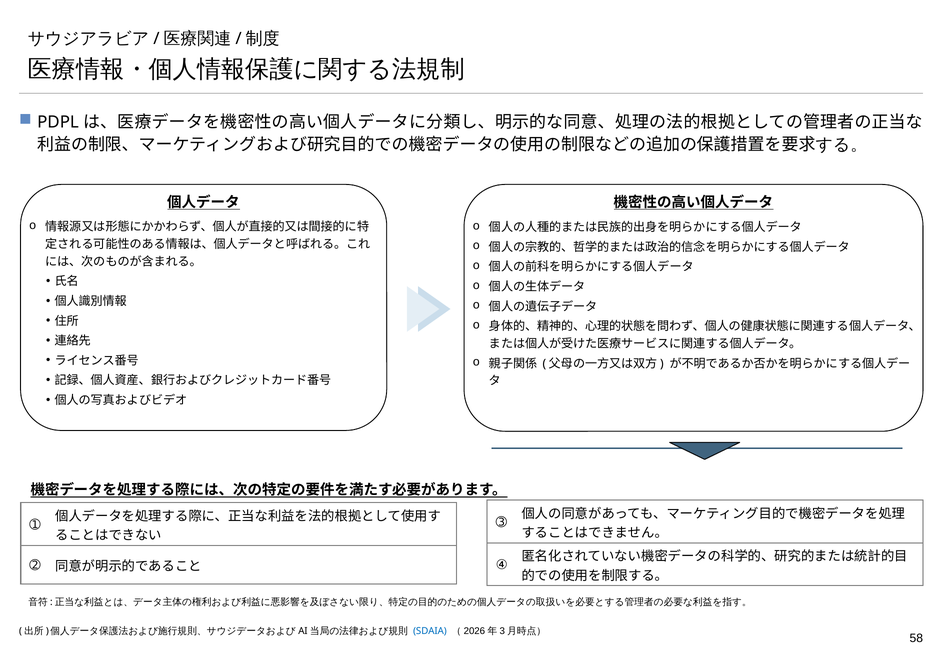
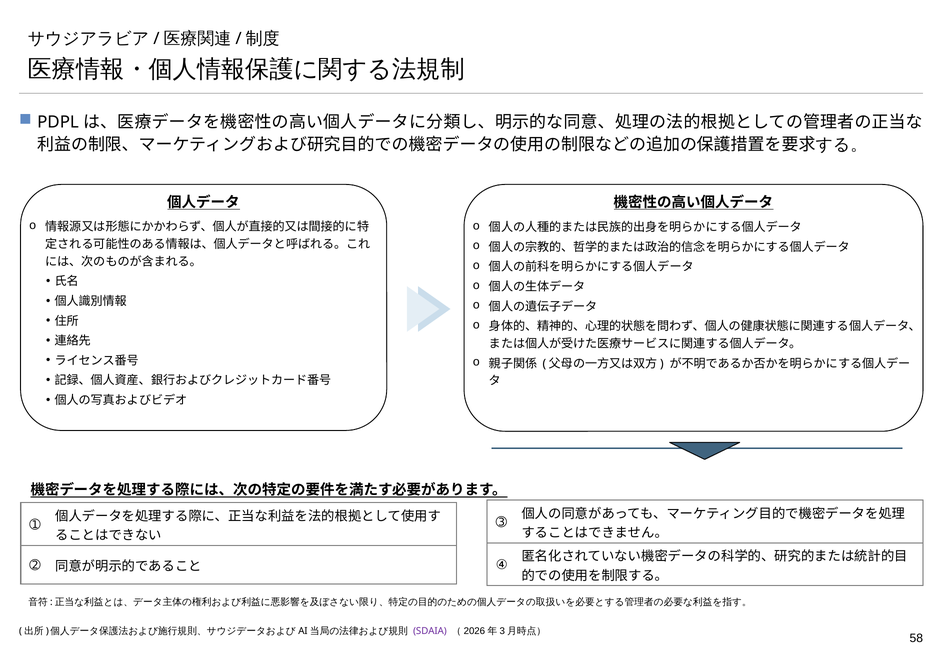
SDAIA colour: blue -> purple
